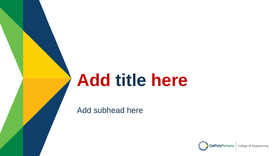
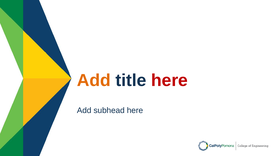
Add at (94, 81) colour: red -> orange
